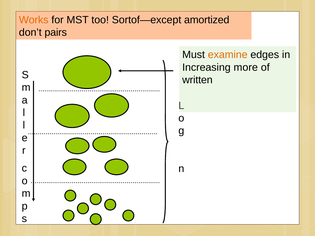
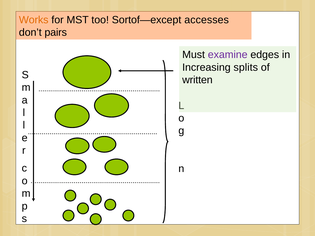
amortized: amortized -> accesses
examine colour: orange -> purple
more: more -> splits
